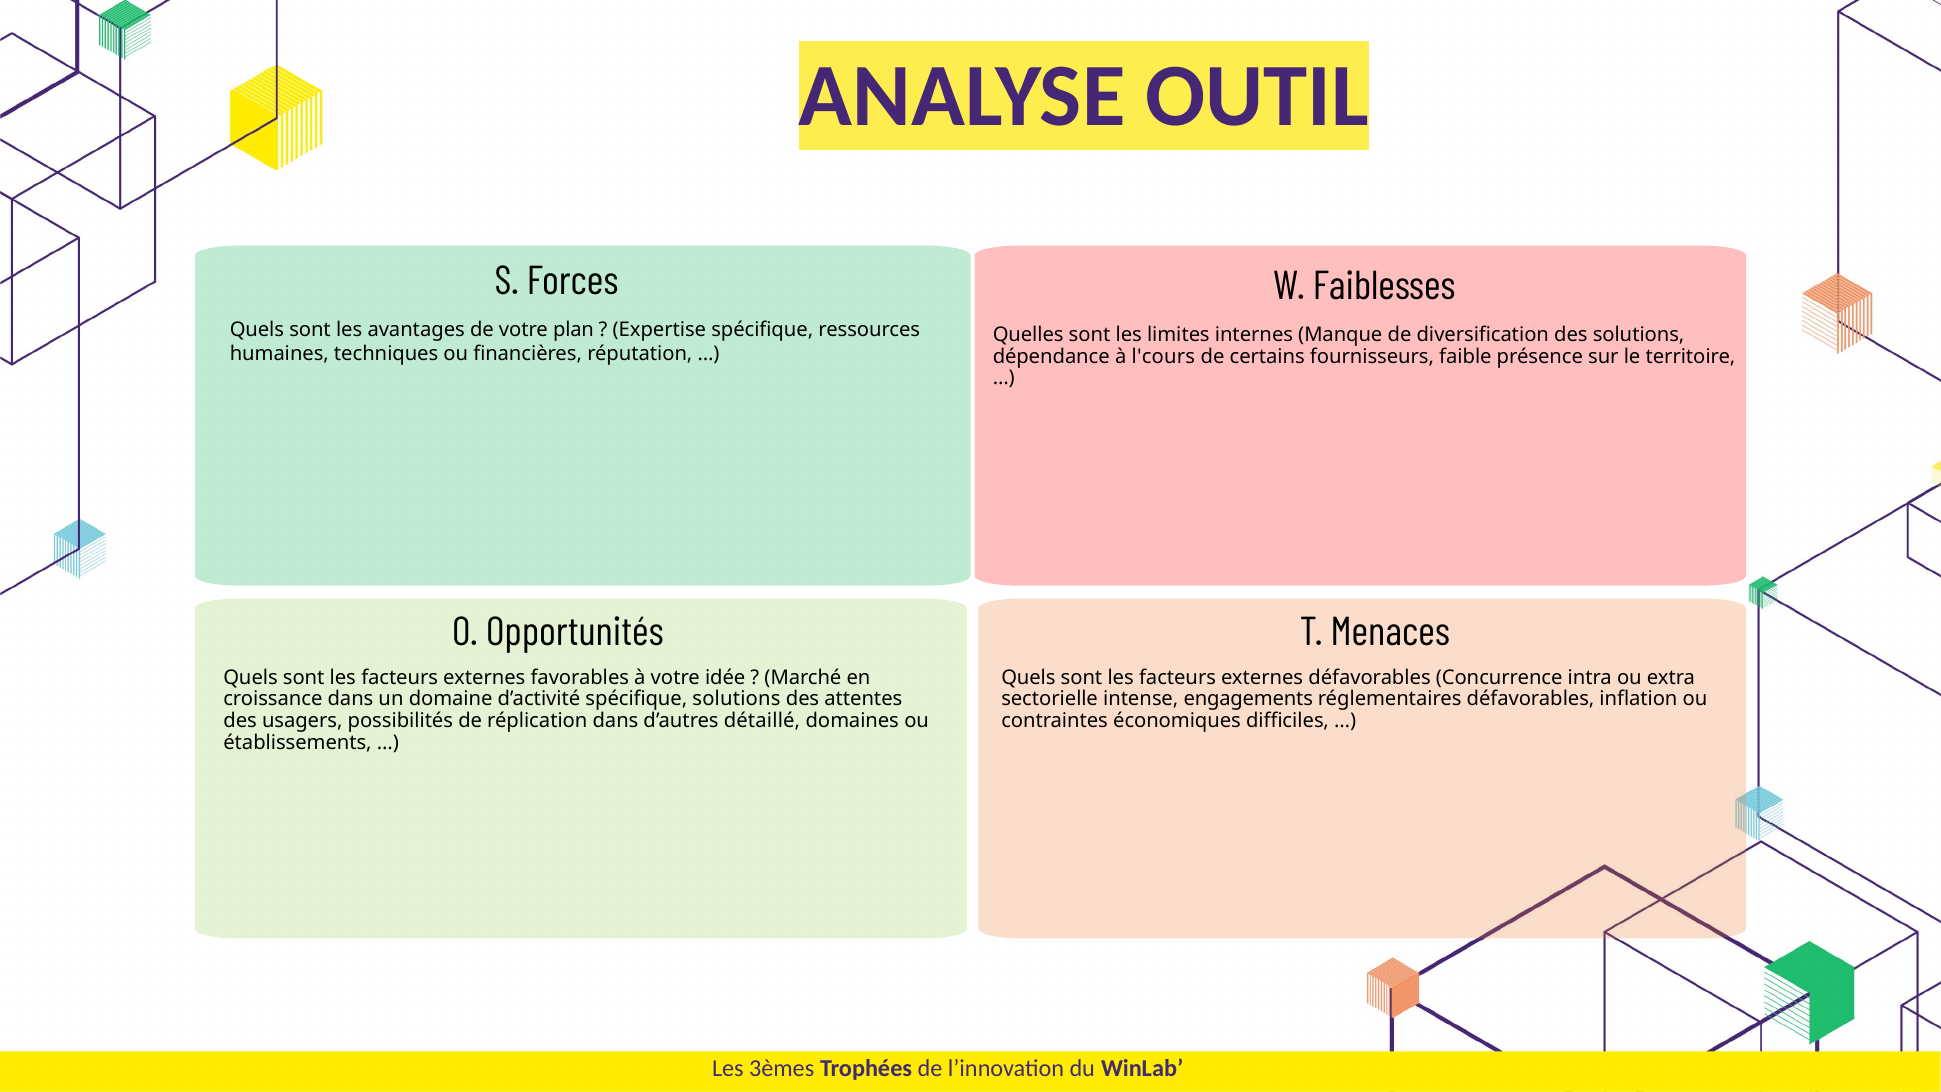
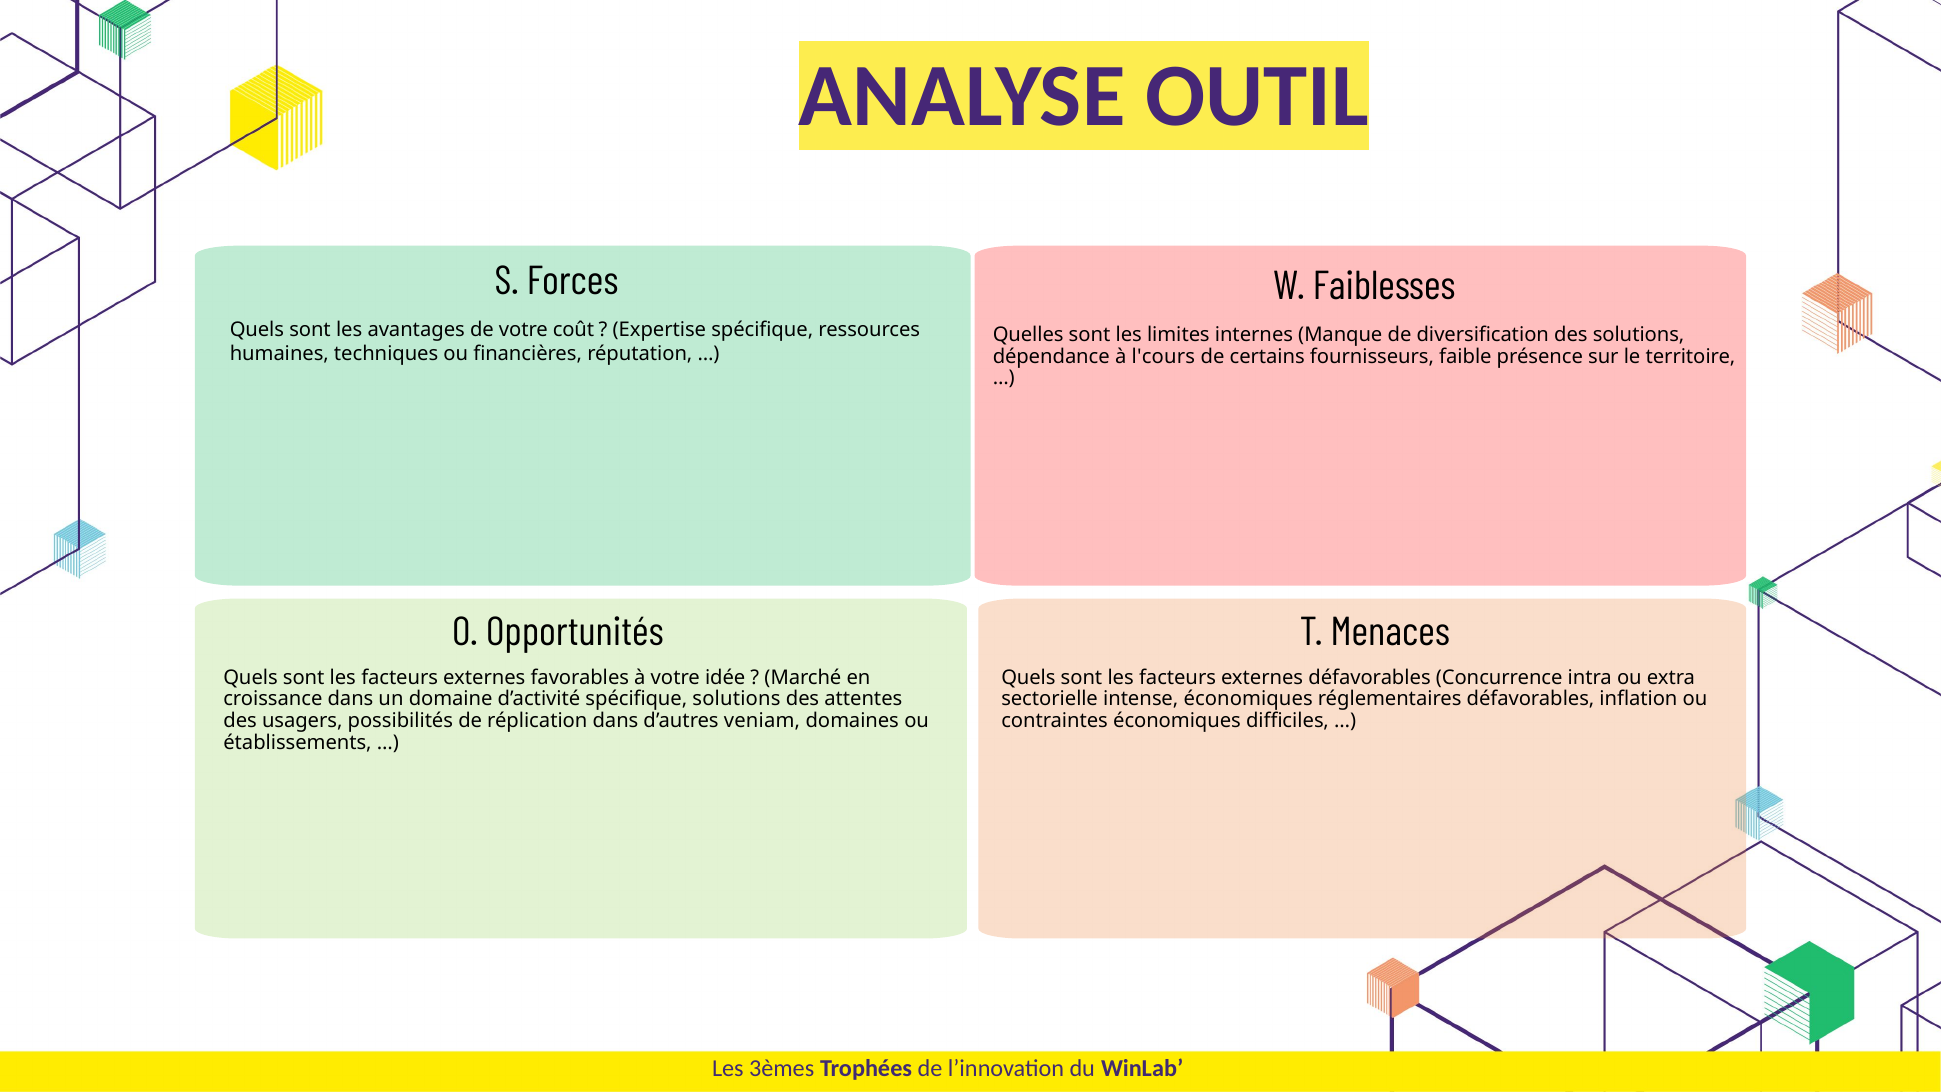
plan: plan -> coût
intense engagements: engagements -> économiques
détaillé: détaillé -> veniam
